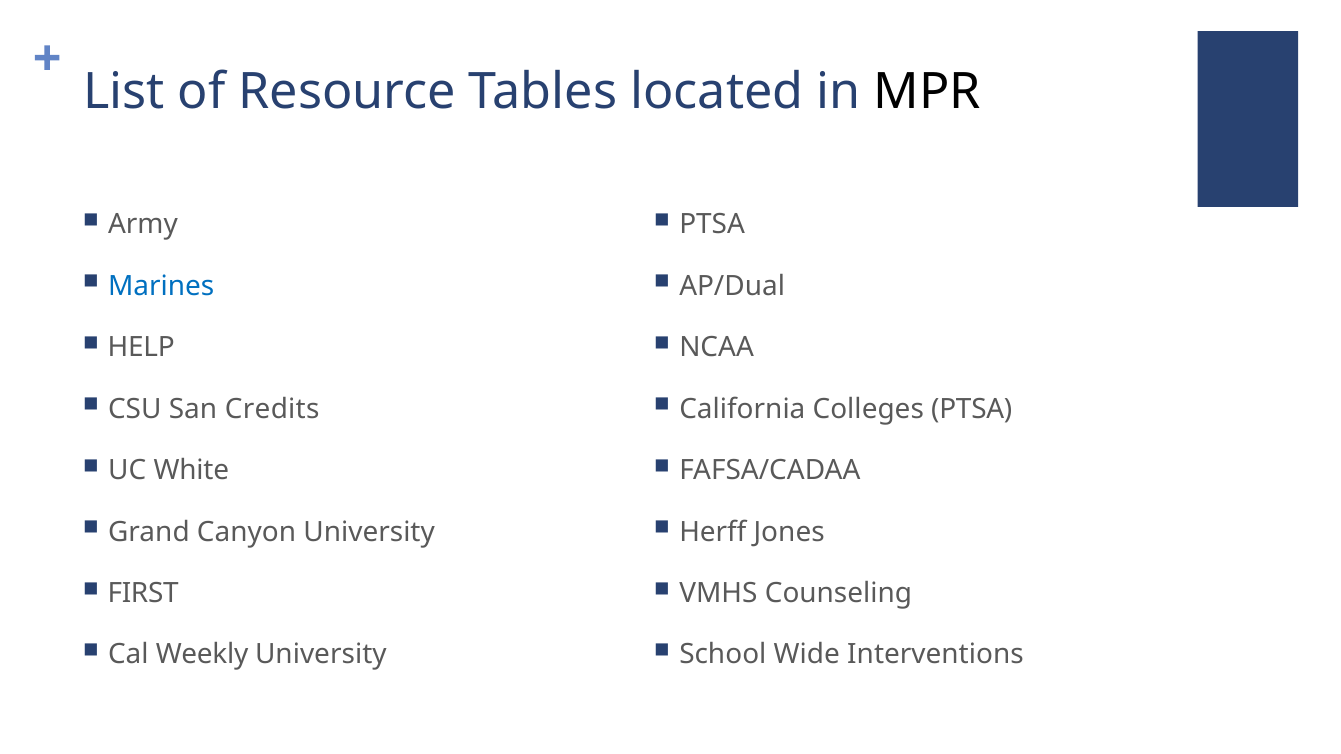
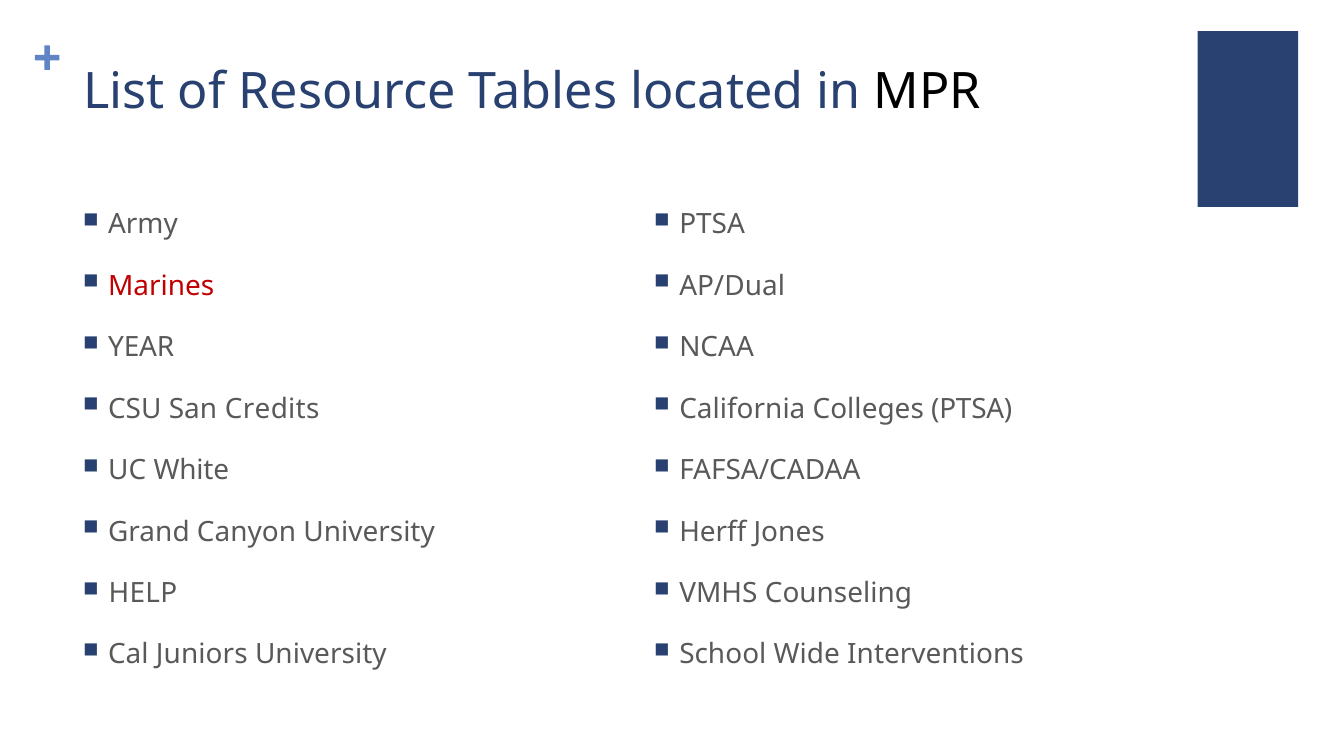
Marines colour: blue -> red
HELP: HELP -> YEAR
FIRST: FIRST -> HELP
Weekly: Weekly -> Juniors
